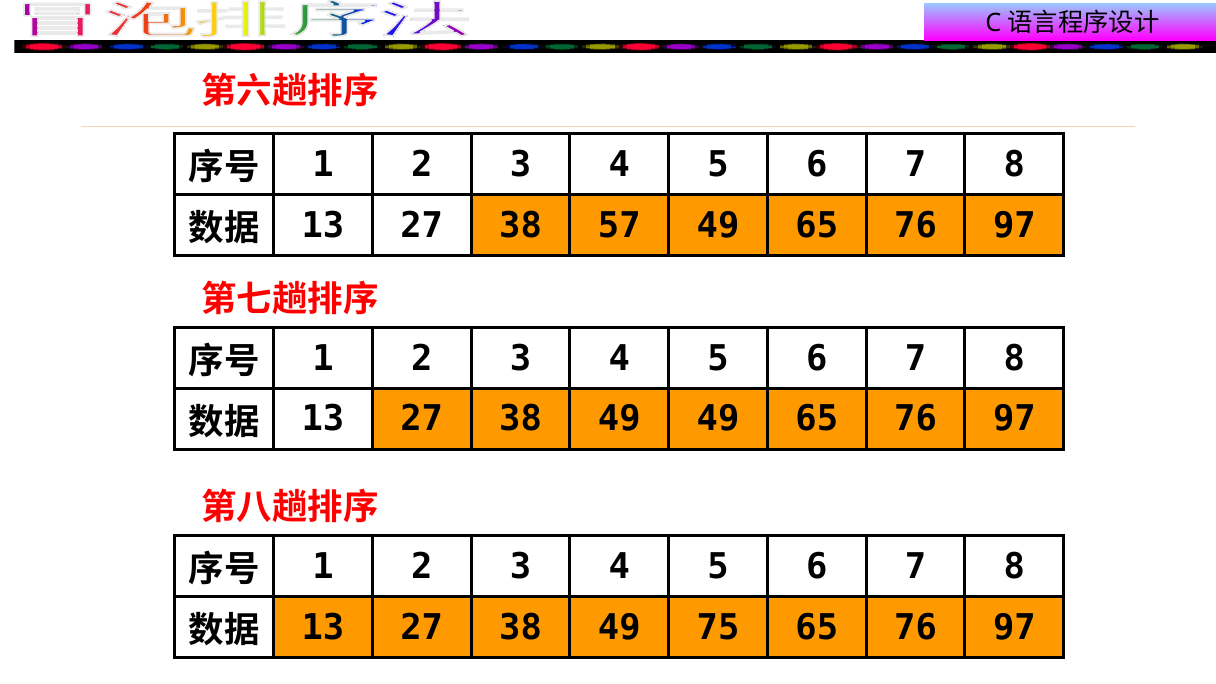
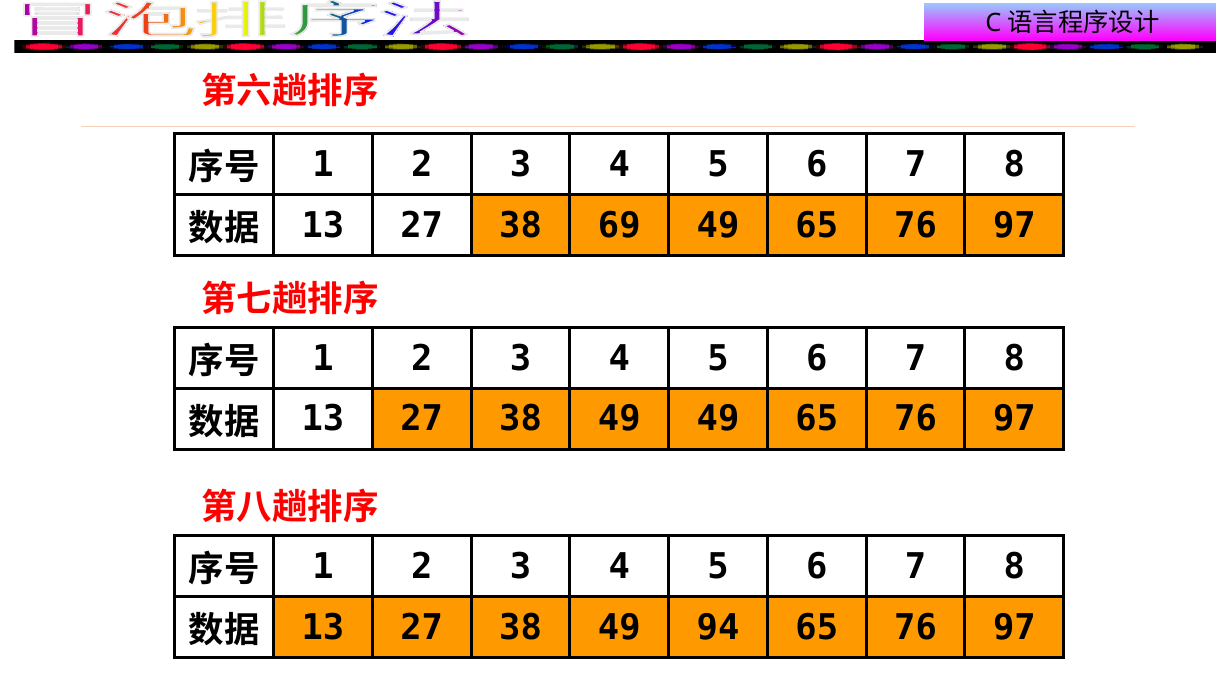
57: 57 -> 69
75: 75 -> 94
